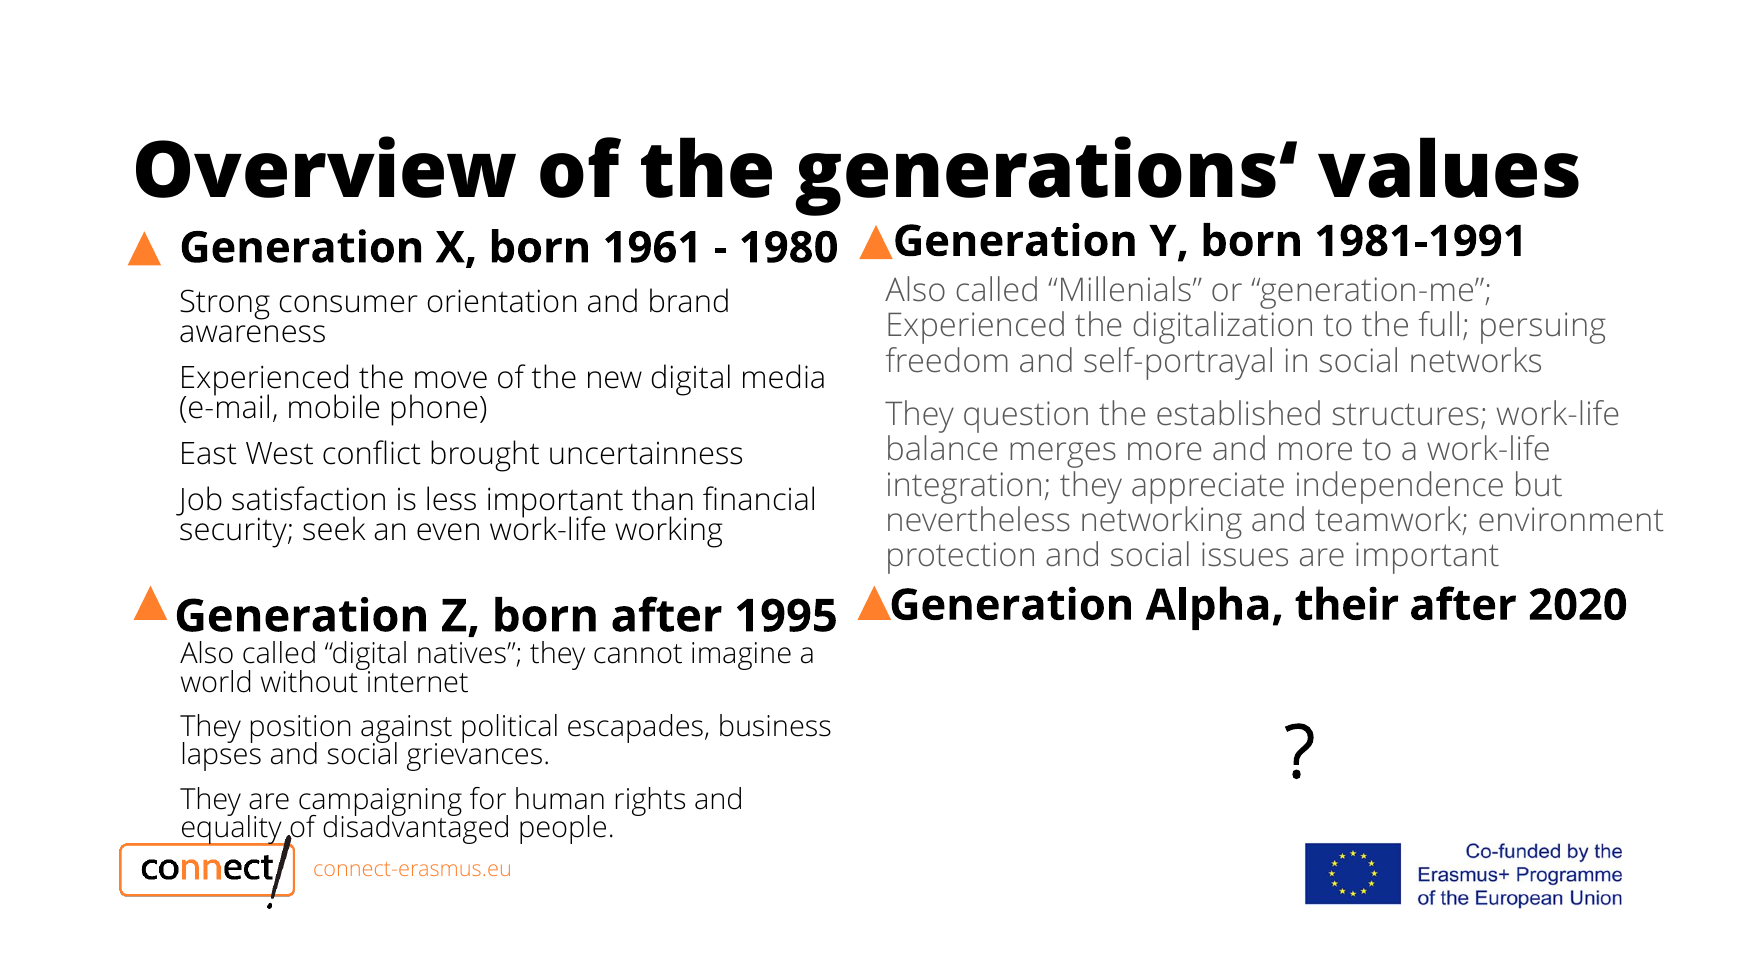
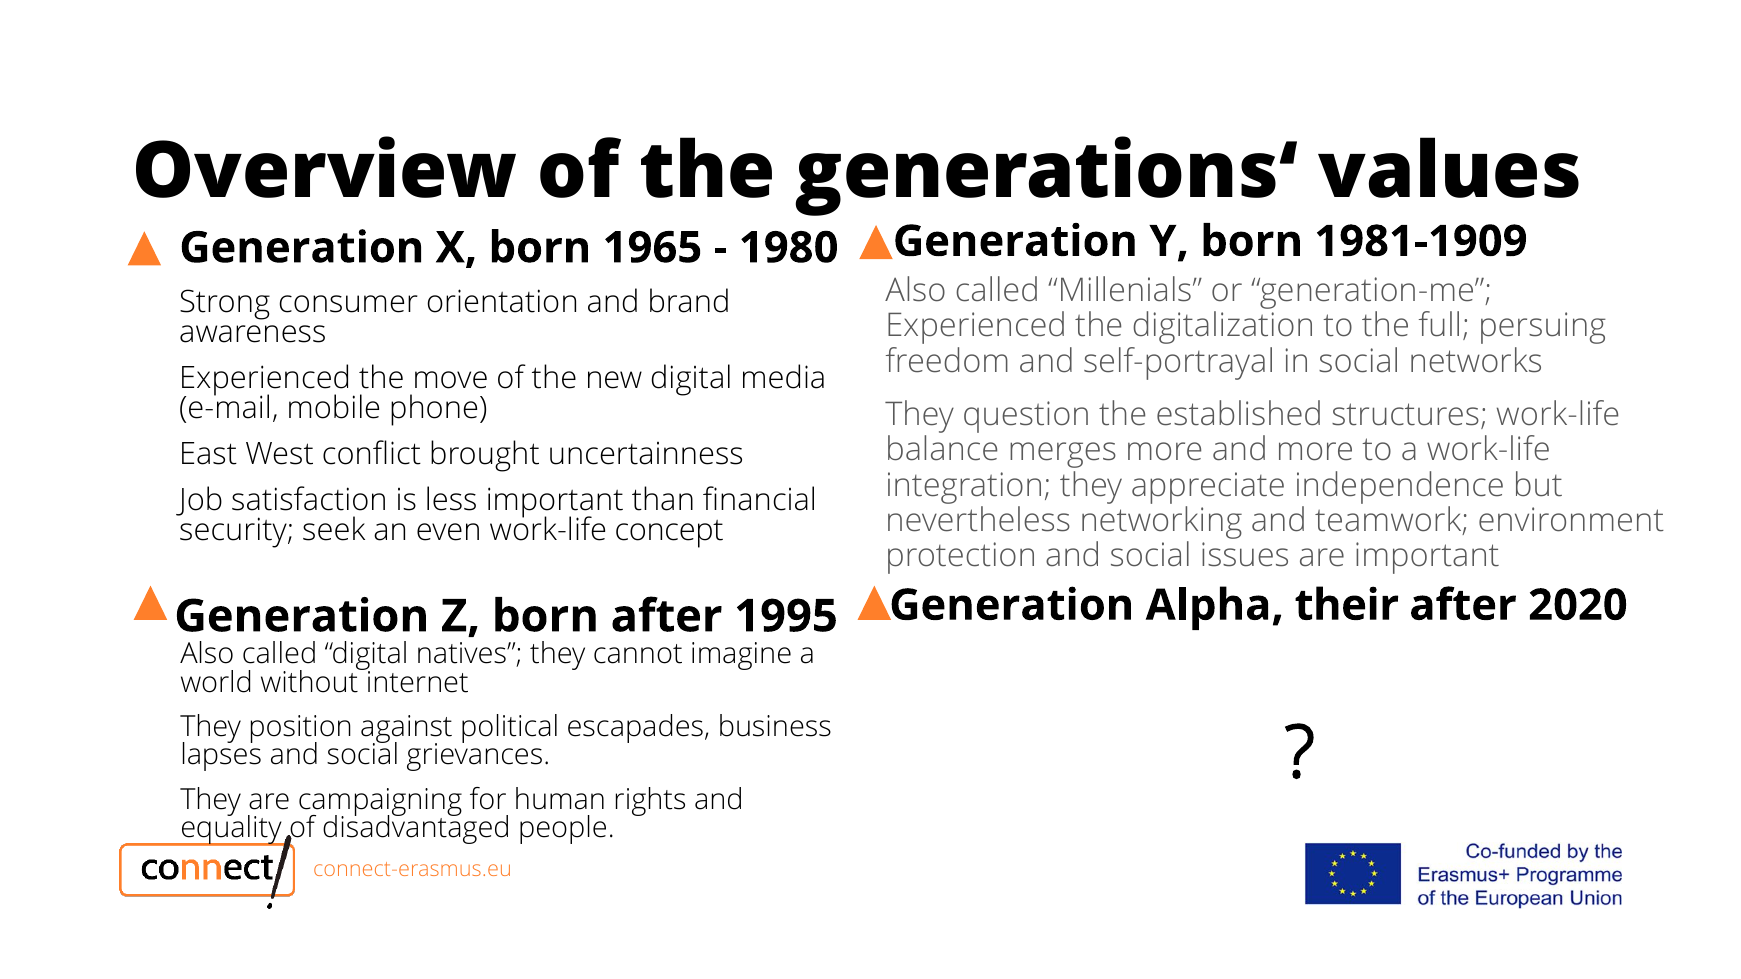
1981-1991: 1981-1991 -> 1981-1909
1961: 1961 -> 1965
working: working -> concept
